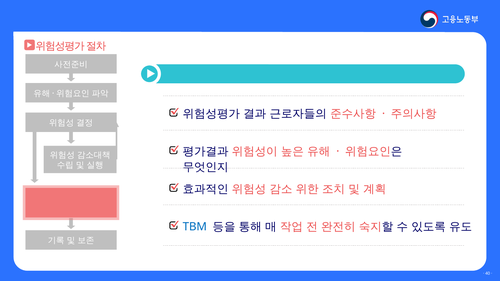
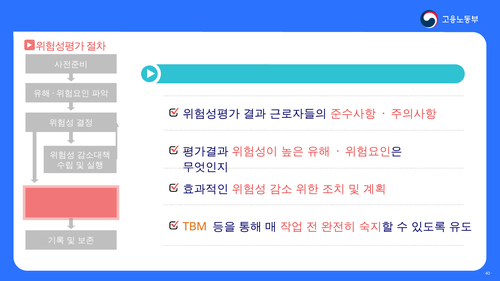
TBM colour: blue -> orange
